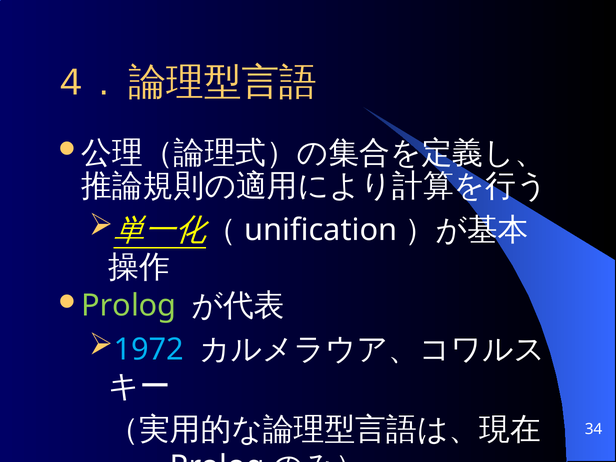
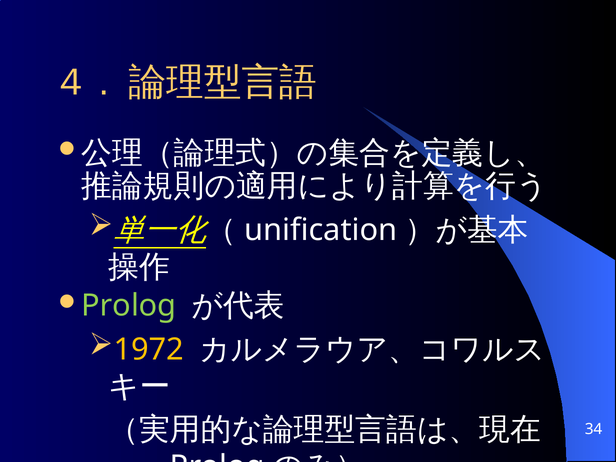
1972 colour: light blue -> yellow
